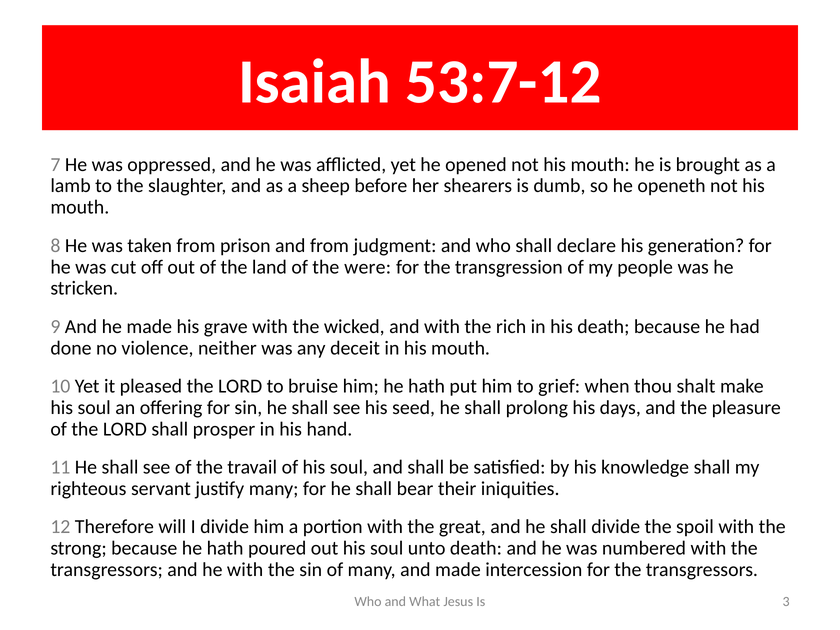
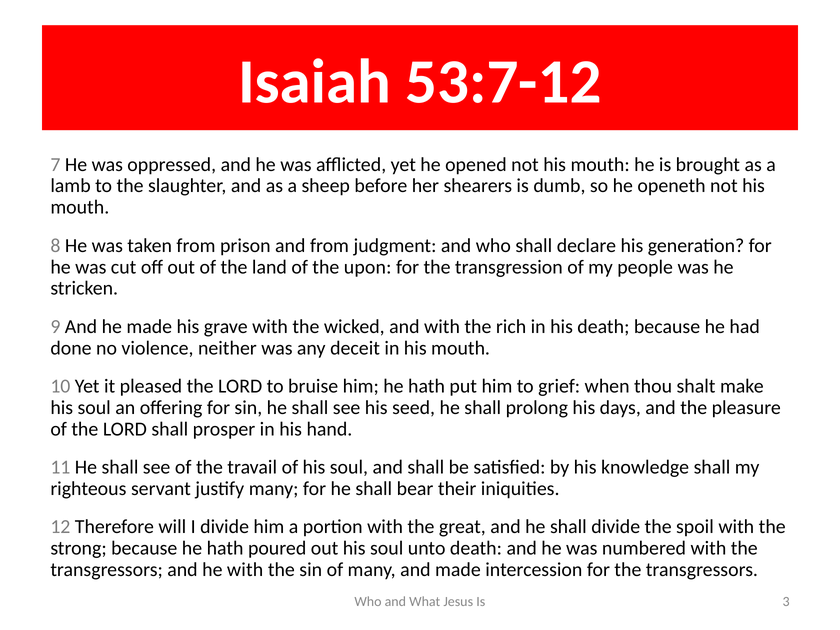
were: were -> upon
